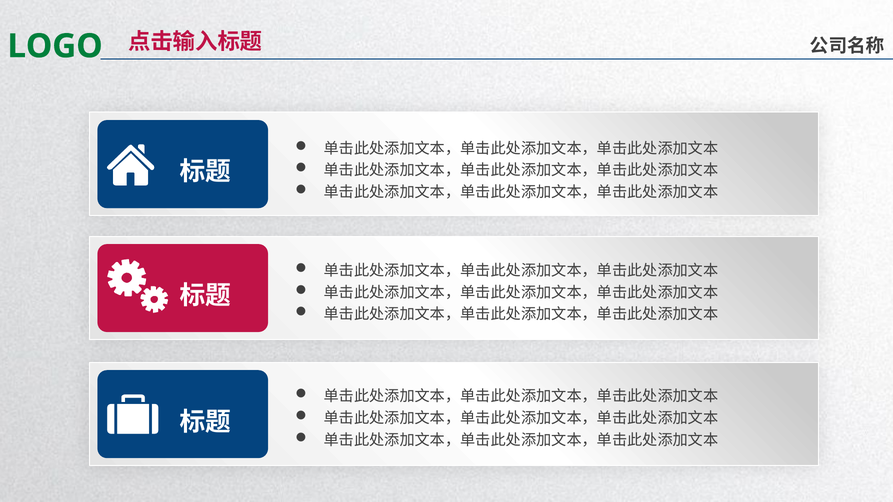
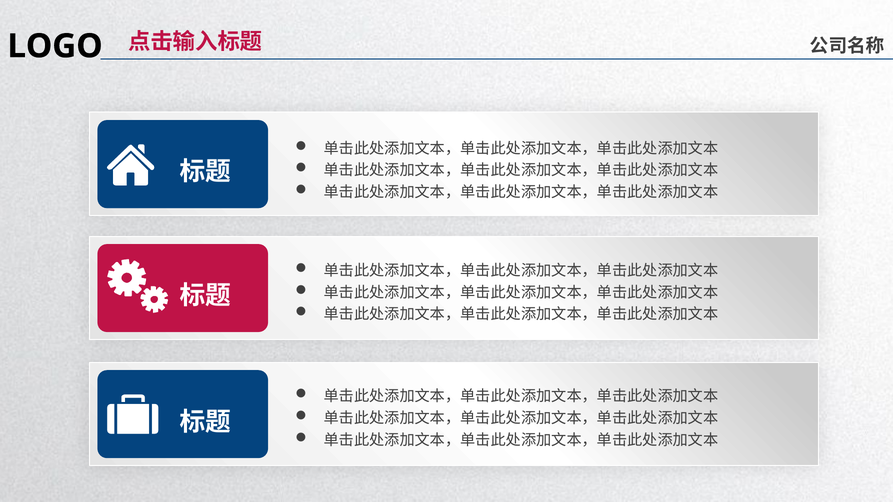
LOGO colour: green -> black
